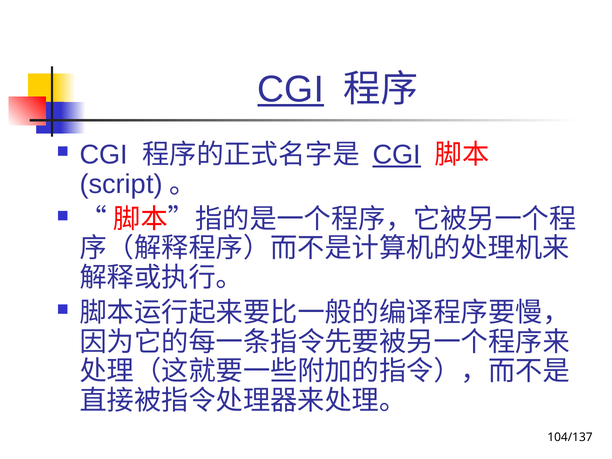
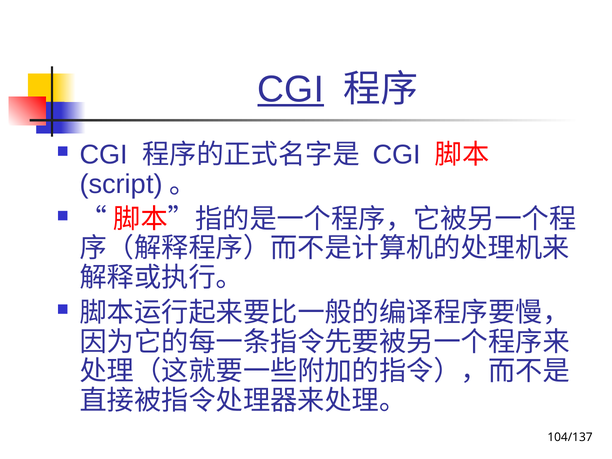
CGI at (397, 155) underline: present -> none
